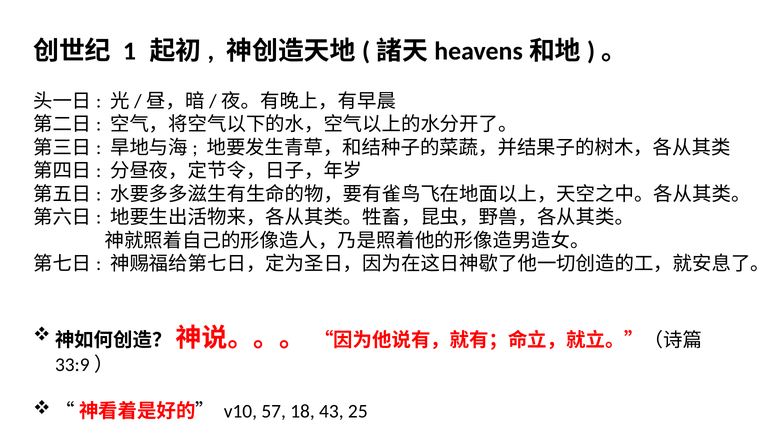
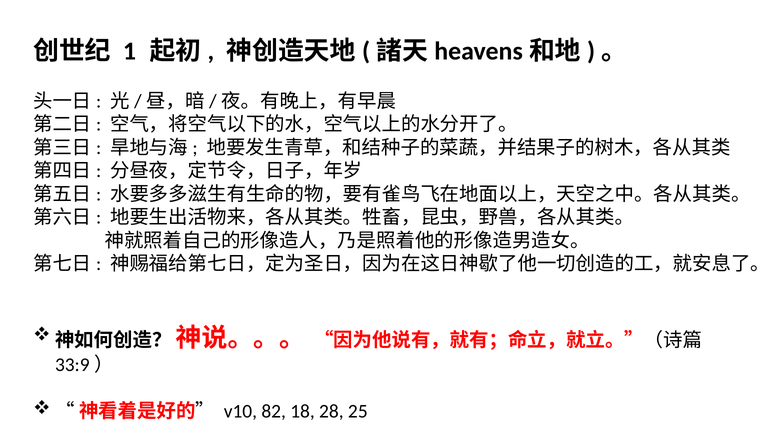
57: 57 -> 82
43: 43 -> 28
